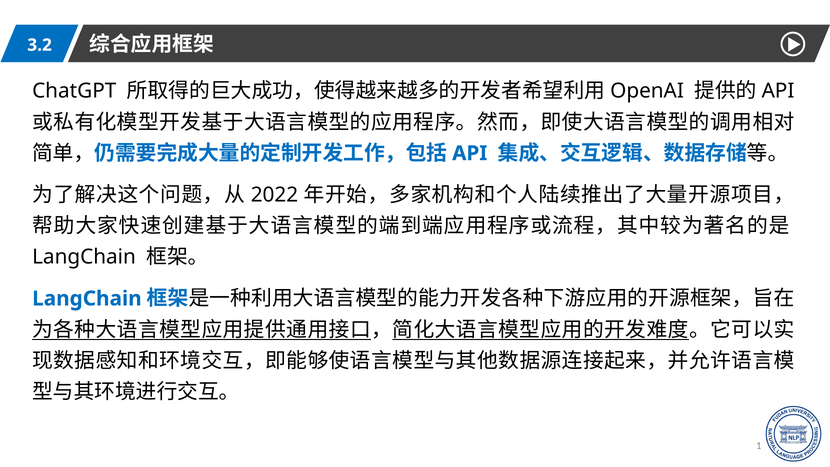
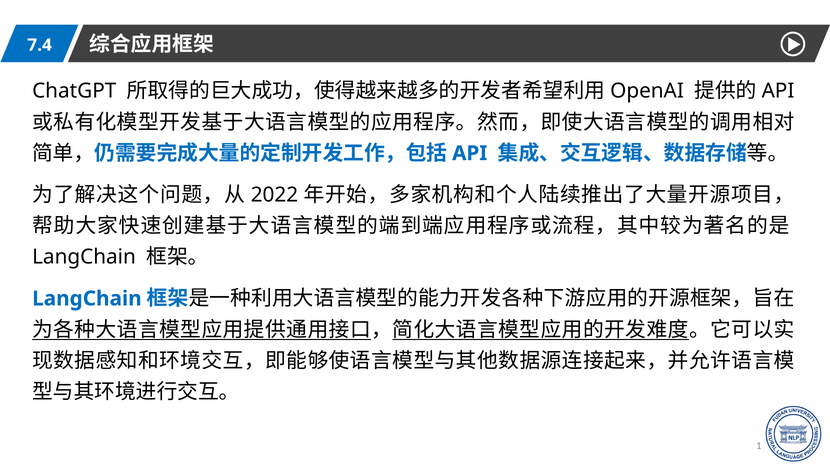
3.2: 3.2 -> 7.4
